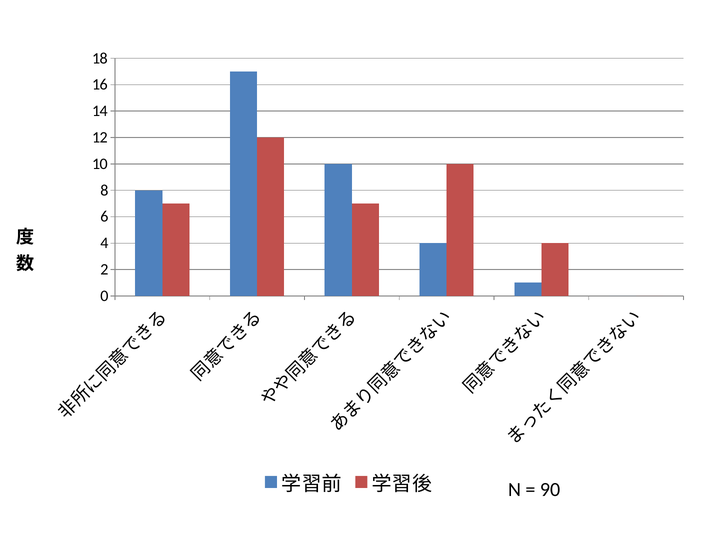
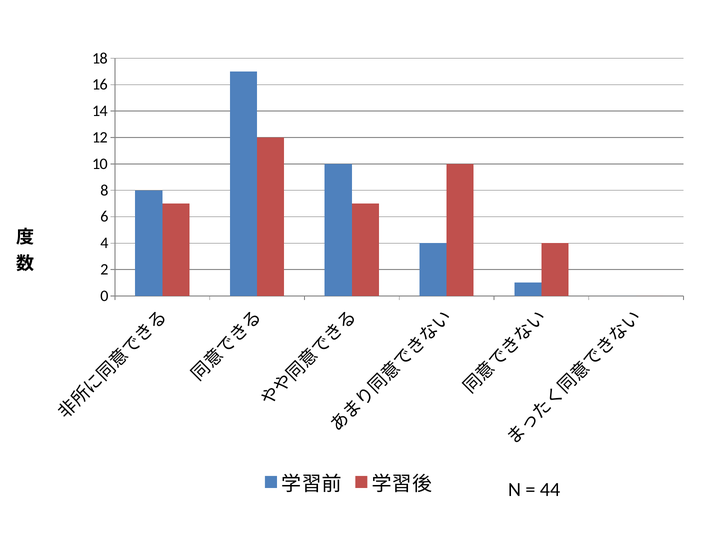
90: 90 -> 44
